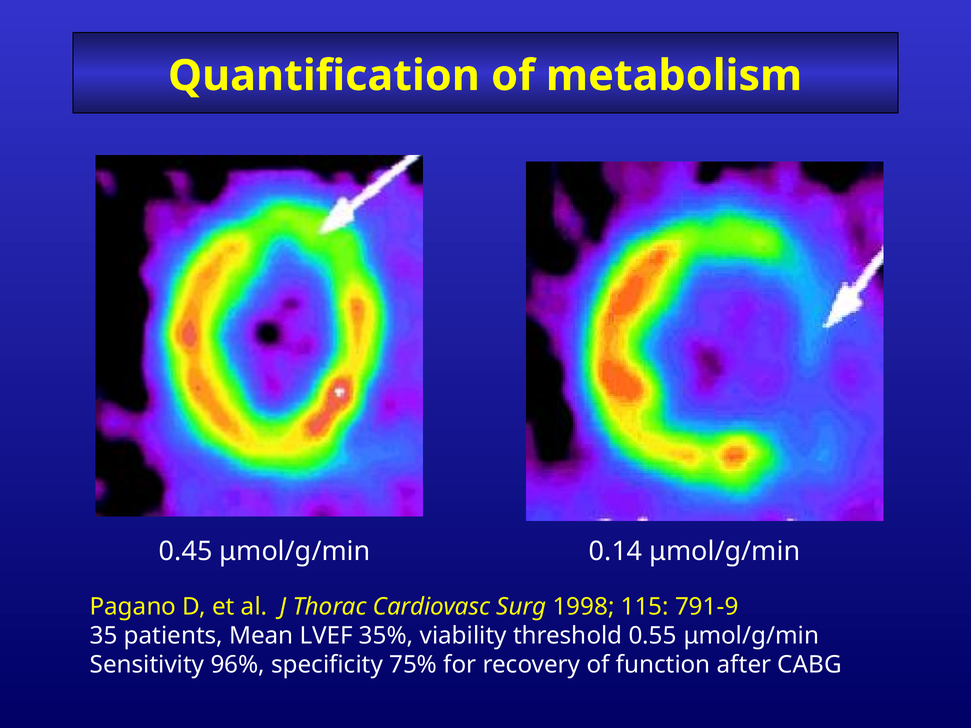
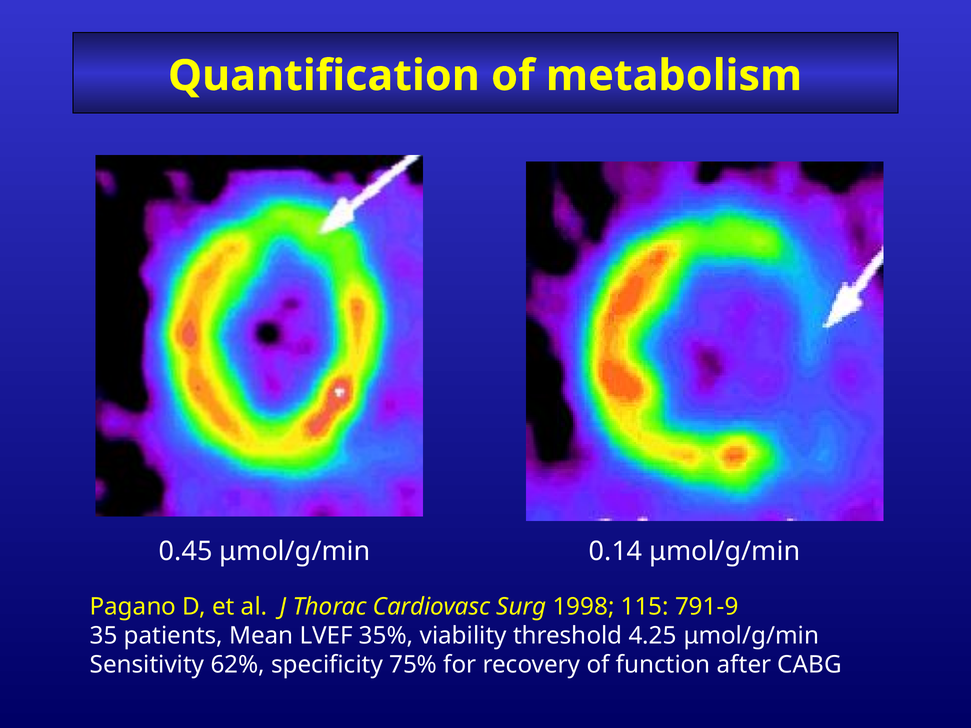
0.55: 0.55 -> 4.25
96%: 96% -> 62%
